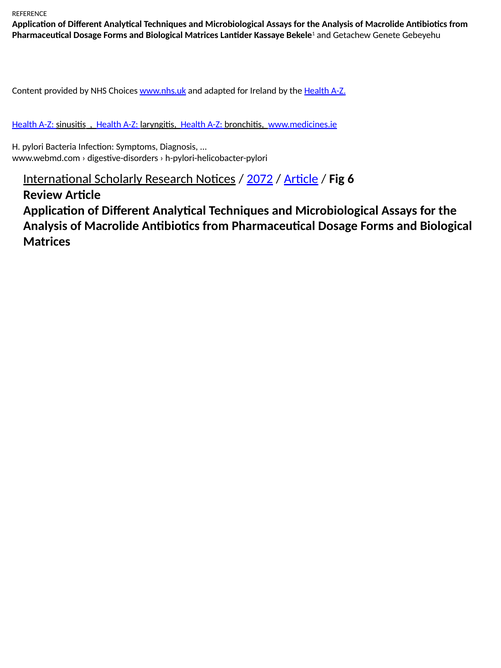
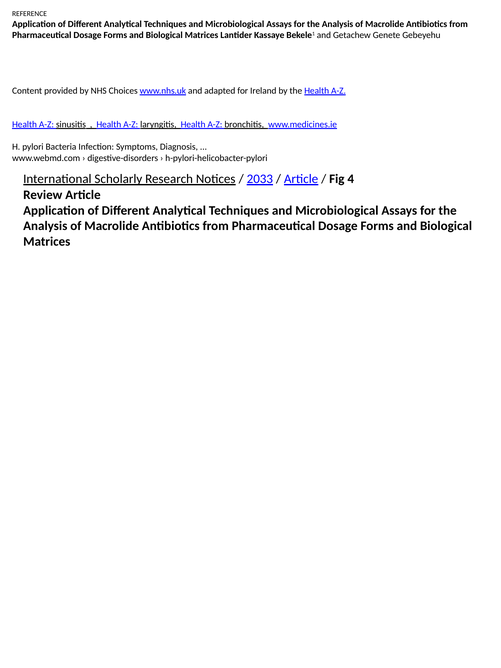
2072: 2072 -> 2033
6: 6 -> 4
